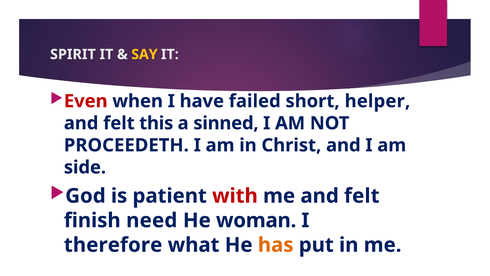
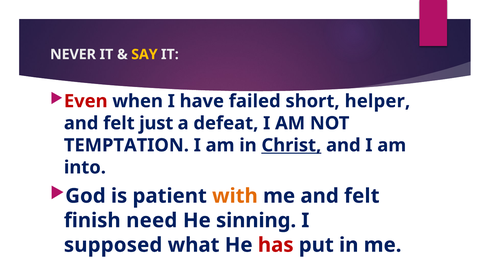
SPIRIT: SPIRIT -> NEVER
this: this -> just
sinned: sinned -> defeat
PROCEEDETH: PROCEEDETH -> TEMPTATION
Christ underline: none -> present
side: side -> into
with colour: red -> orange
woman: woman -> sinning
therefore: therefore -> supposed
has colour: orange -> red
